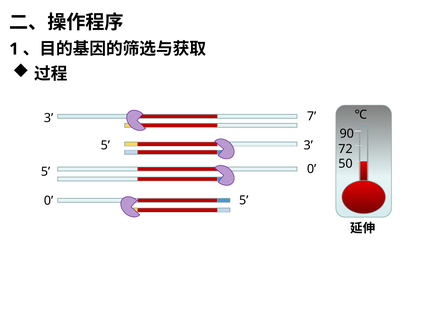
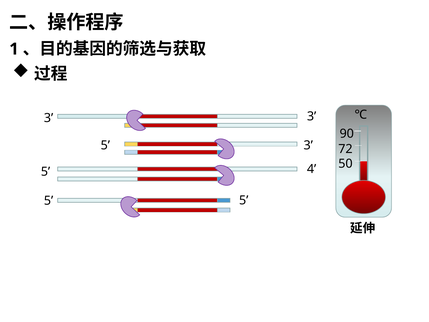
3 7: 7 -> 3
5 0: 0 -> 4
0 at (49, 201): 0 -> 5
